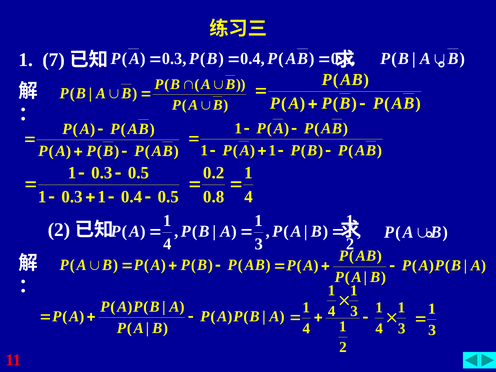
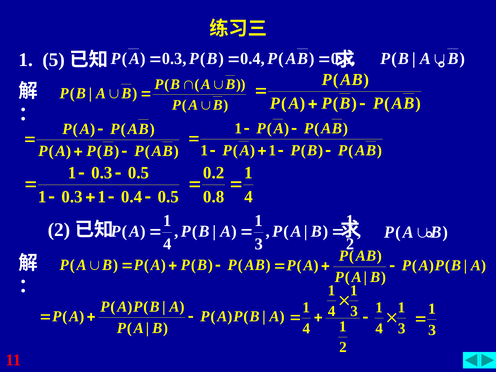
7 at (54, 60): 7 -> 5
